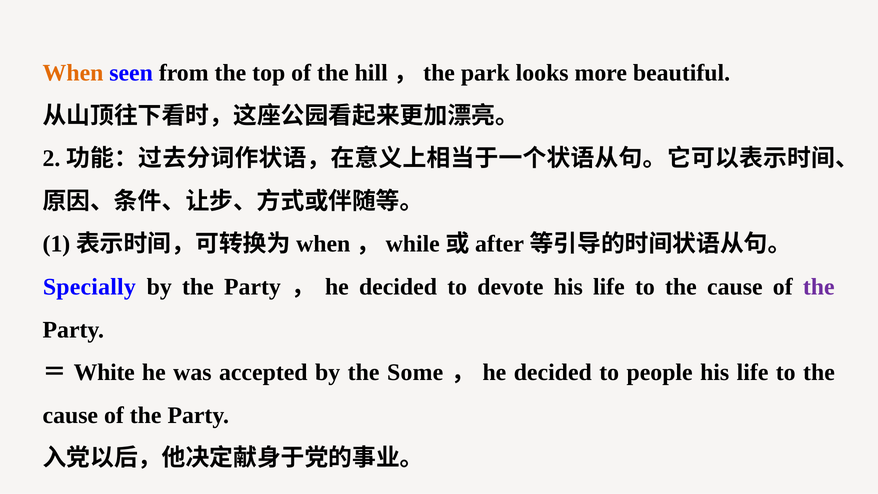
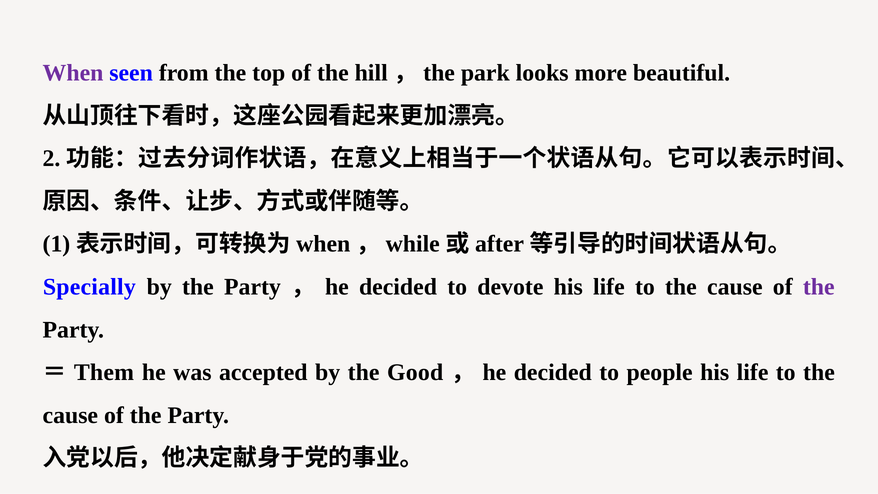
When colour: orange -> purple
White: White -> Them
Some: Some -> Good
